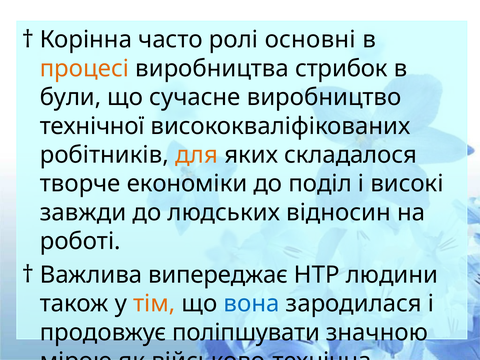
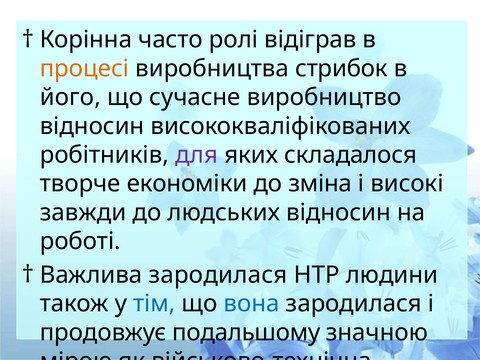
основні: основні -> відіграв
були: були -> його
технічної at (92, 126): технічної -> відносин
для colour: orange -> purple
поділ: поділ -> зміна
випереджає at (218, 275): випереджає -> зародилася
тім colour: orange -> blue
поліпшувати: поліпшувати -> подальшому
